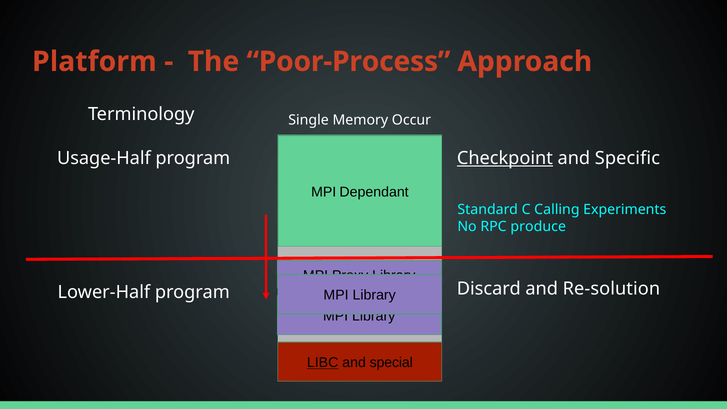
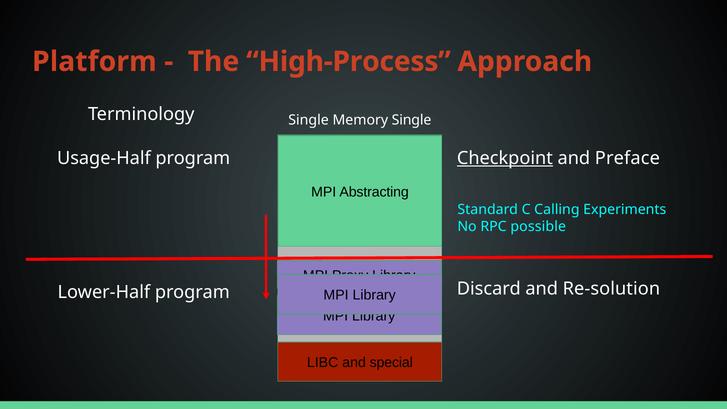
Poor-Process: Poor-Process -> High-Process
Memory Occur: Occur -> Single
Specific: Specific -> Preface
Dependant: Dependant -> Abstracting
produce: produce -> possible
LIBC underline: present -> none
